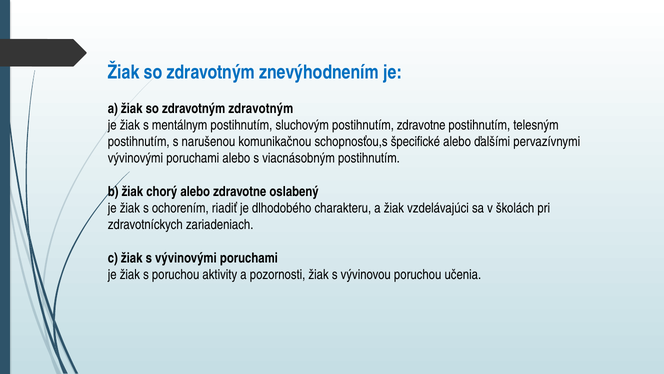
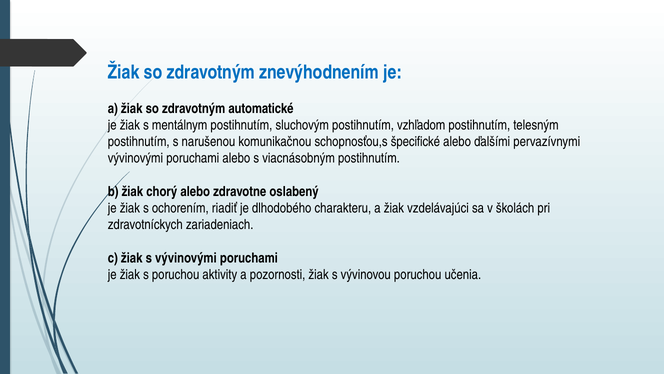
zdravotným zdravotným: zdravotným -> automatické
postihnutím zdravotne: zdravotne -> vzhľadom
